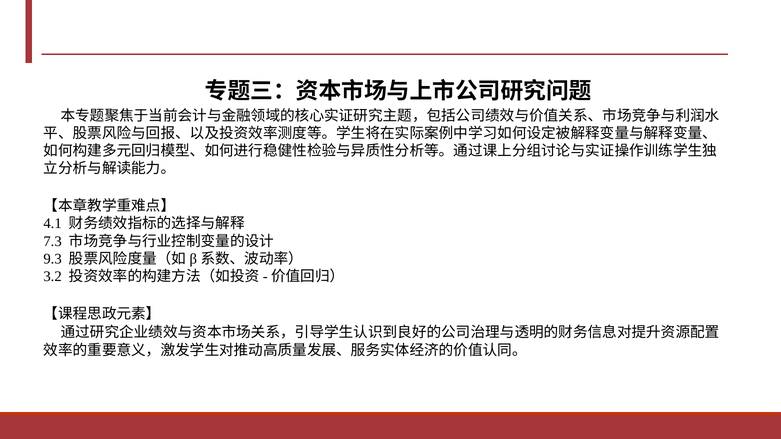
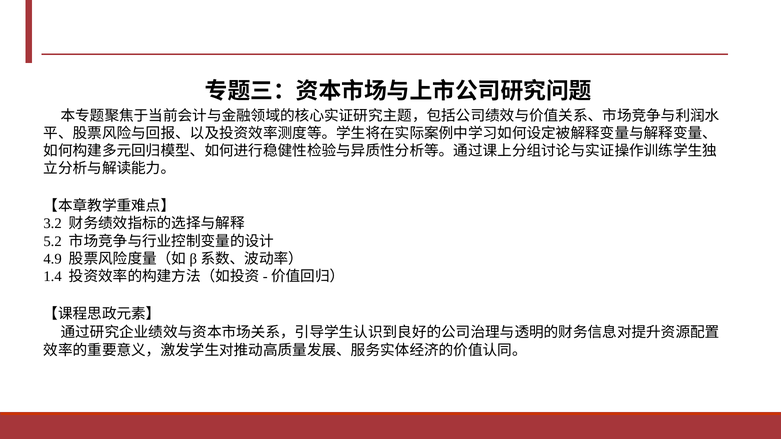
4.1: 4.1 -> 3.2
7.3: 7.3 -> 5.2
9.3: 9.3 -> 4.9
3.2: 3.2 -> 1.4
